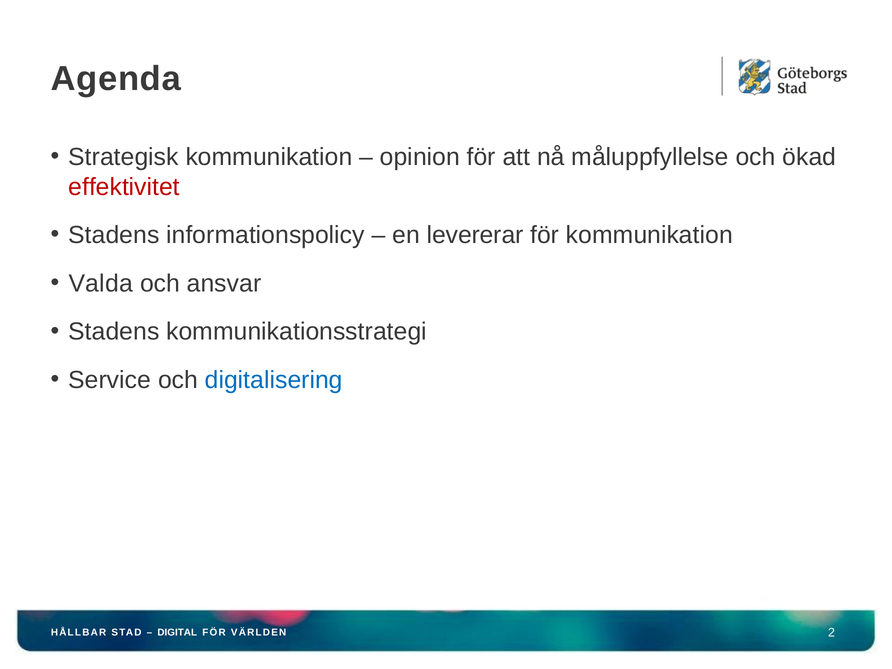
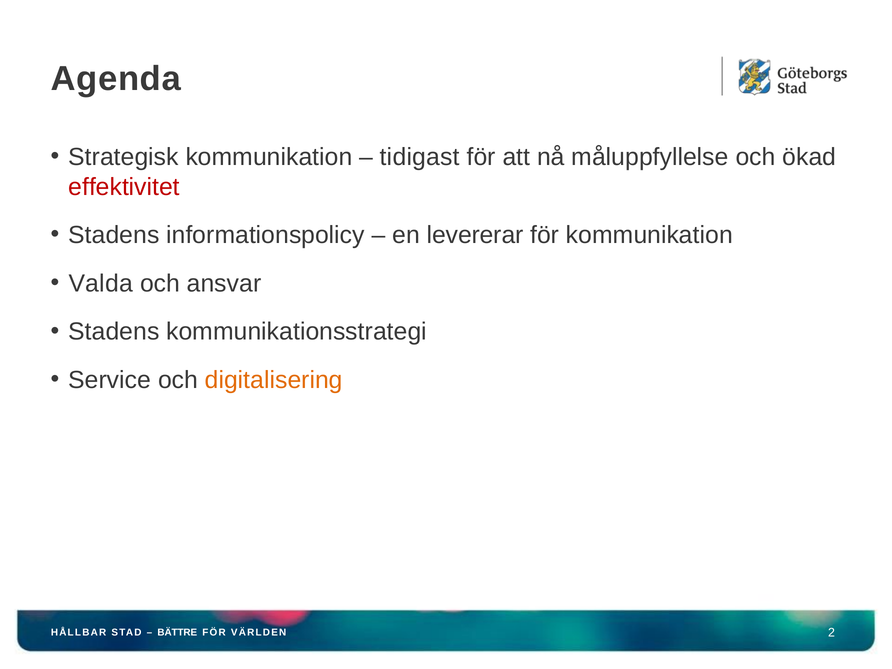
opinion: opinion -> tidigast
digitalisering colour: blue -> orange
DIGITAL: DIGITAL -> BÄTTRE
